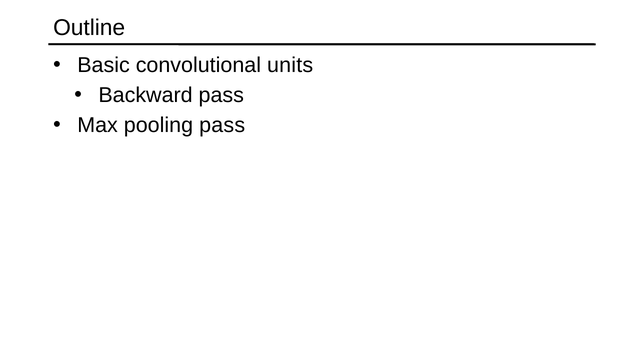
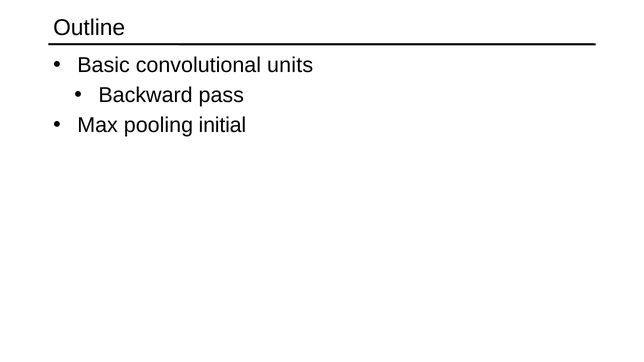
pooling pass: pass -> initial
